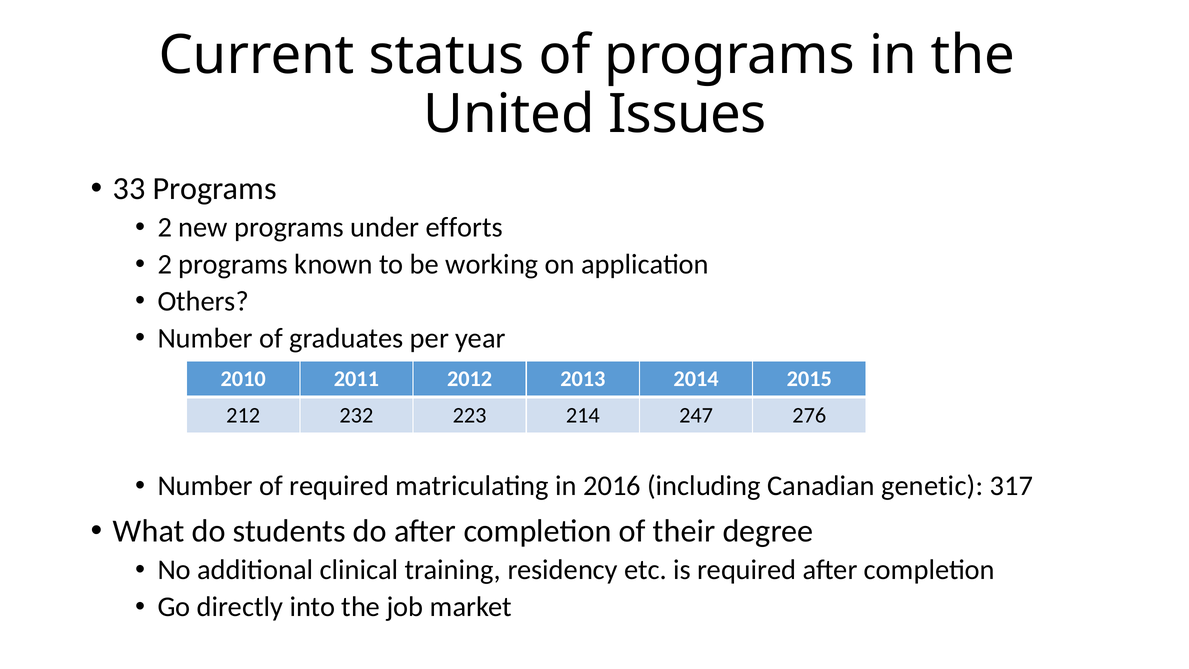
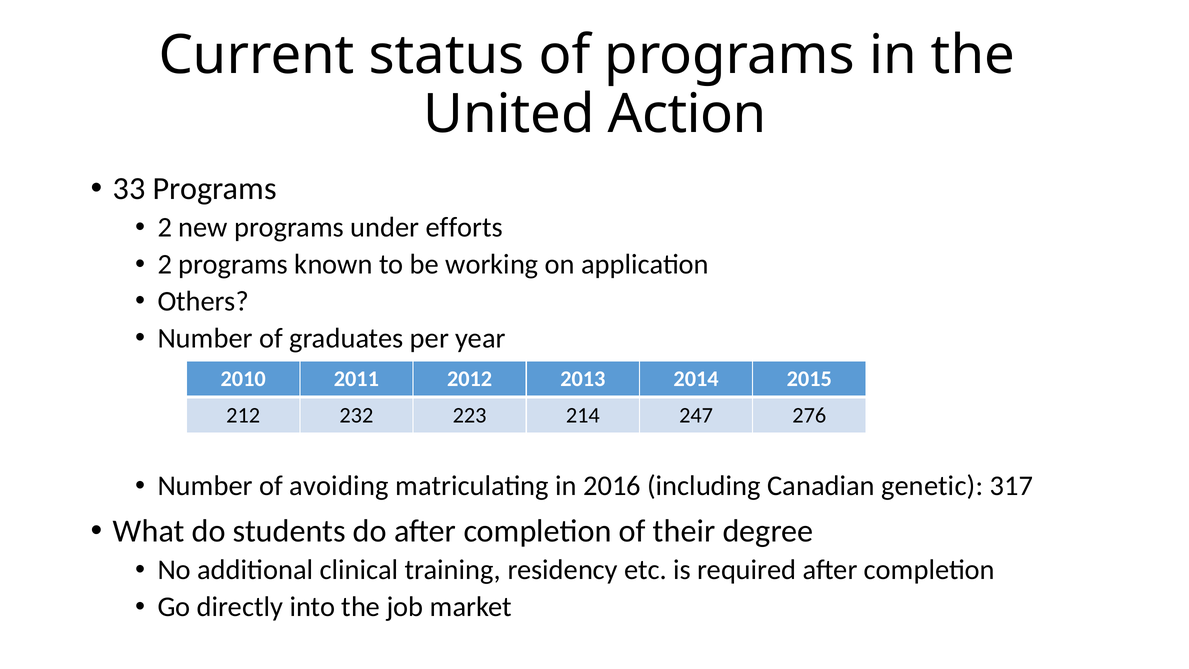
Issues: Issues -> Action
of required: required -> avoiding
